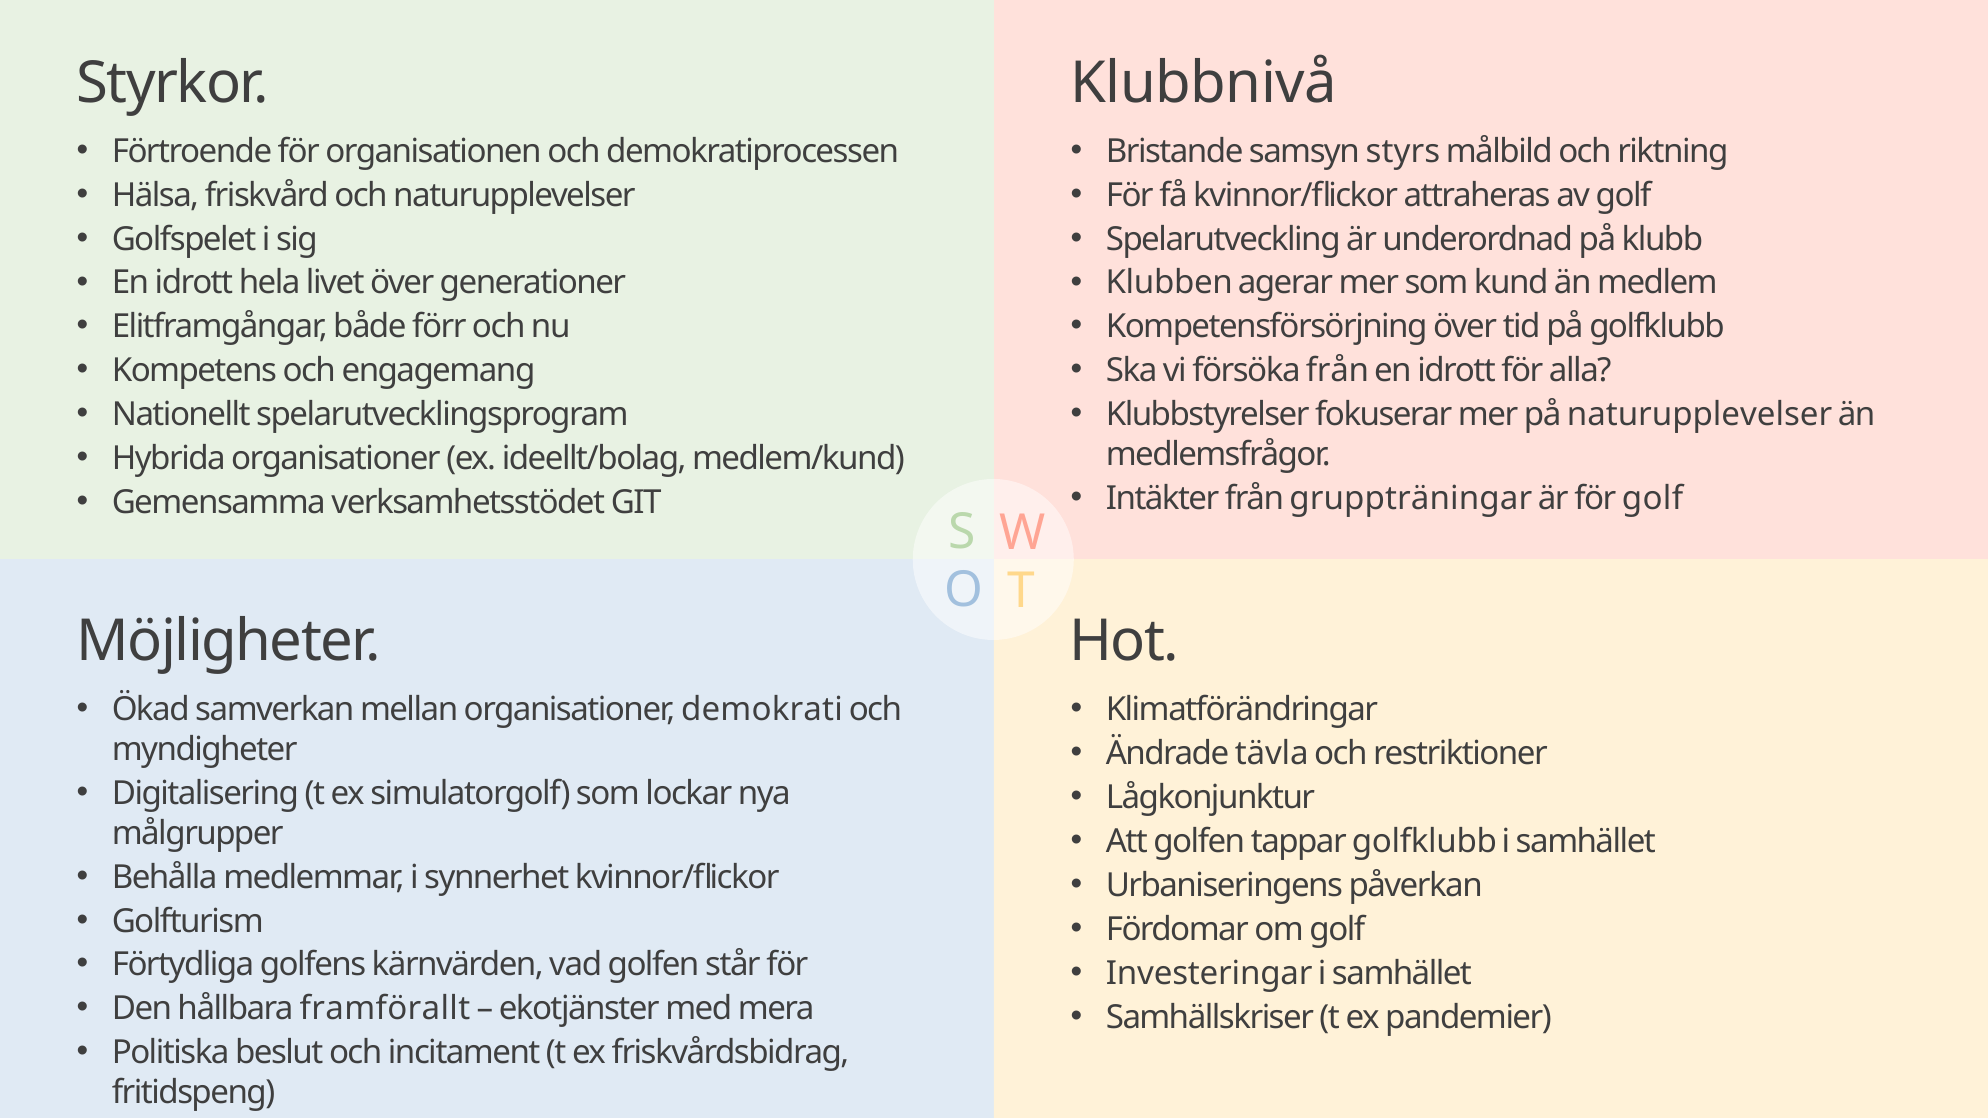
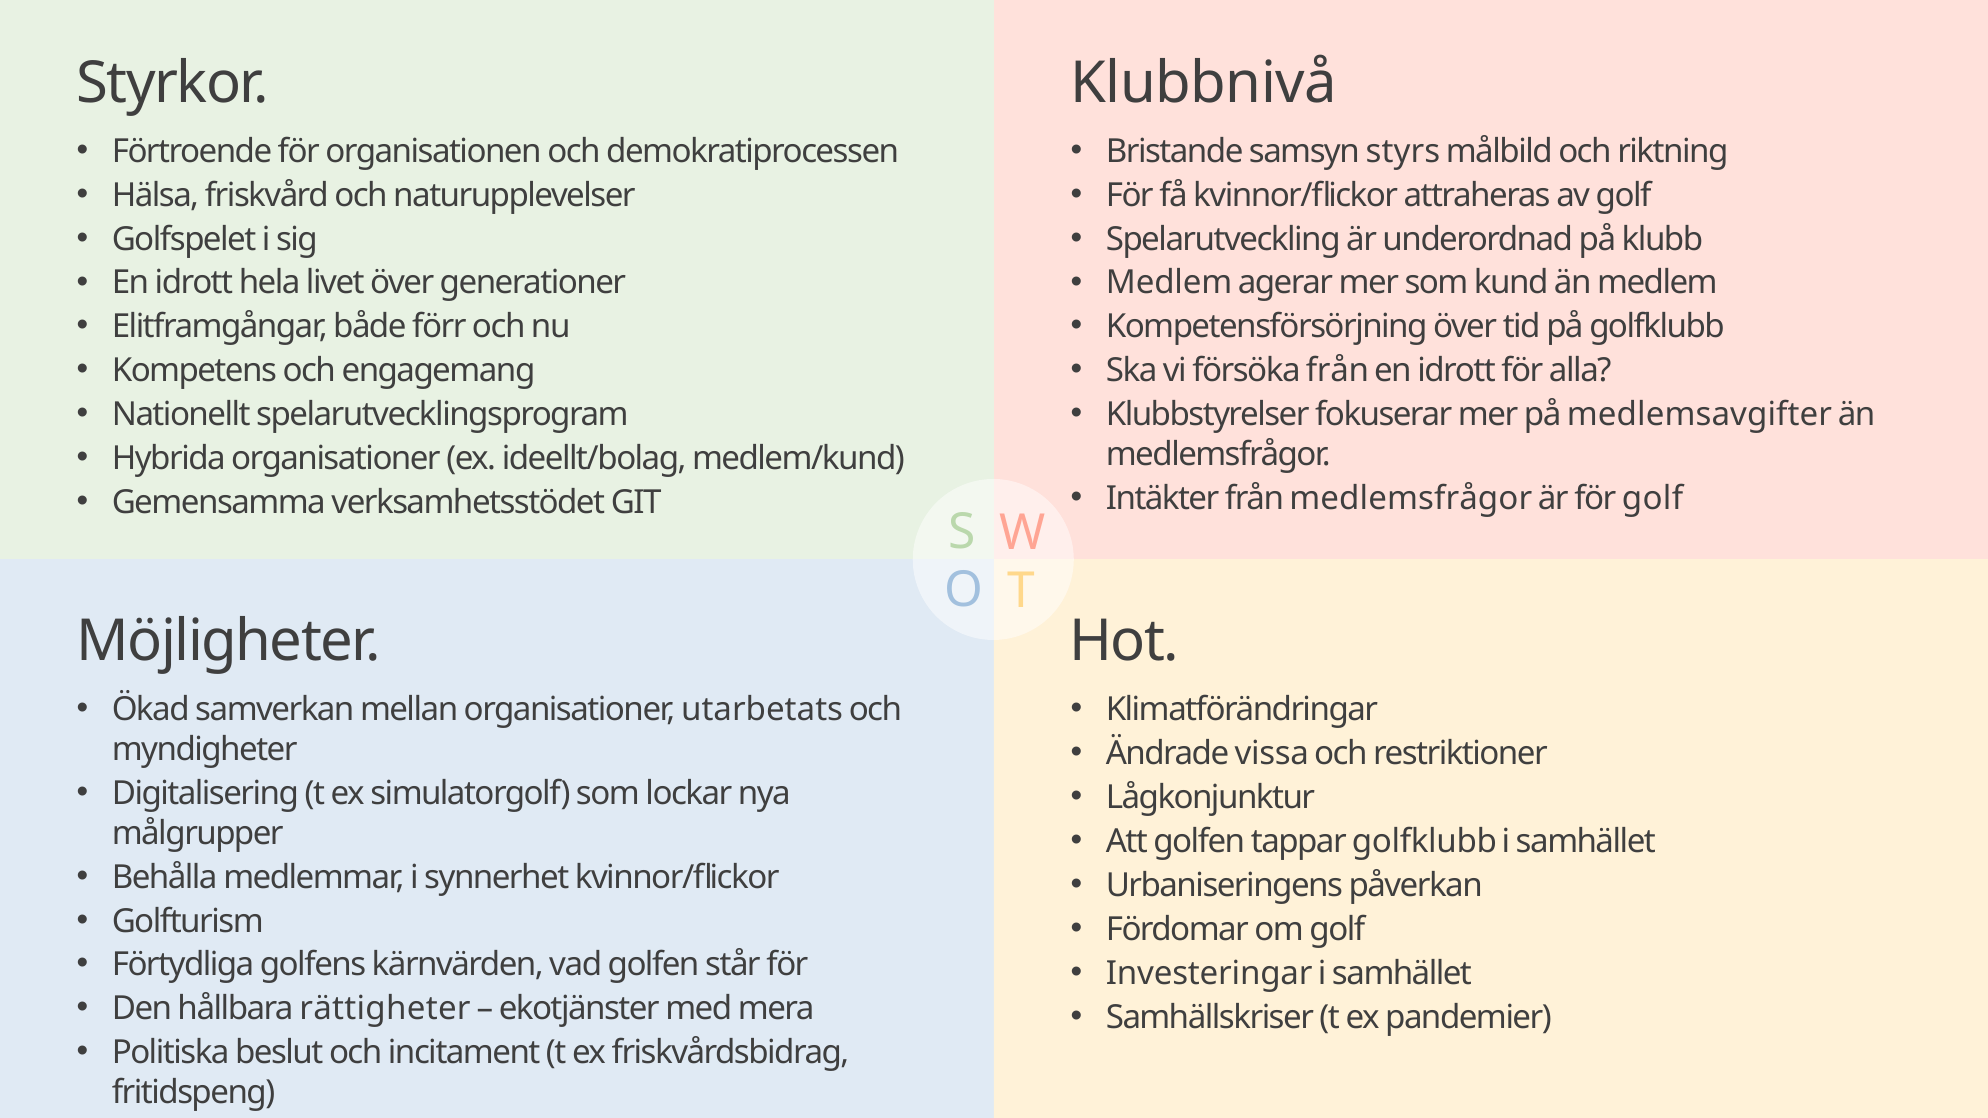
Klubben at (1169, 283): Klubben -> Medlem
på naturupplevelser: naturupplevelser -> medlemsavgifter
från gruppträningar: gruppträningar -> medlemsfrågor
demokrati: demokrati -> utarbetats
tävla: tävla -> vissa
framförallt: framförallt -> rättigheter
